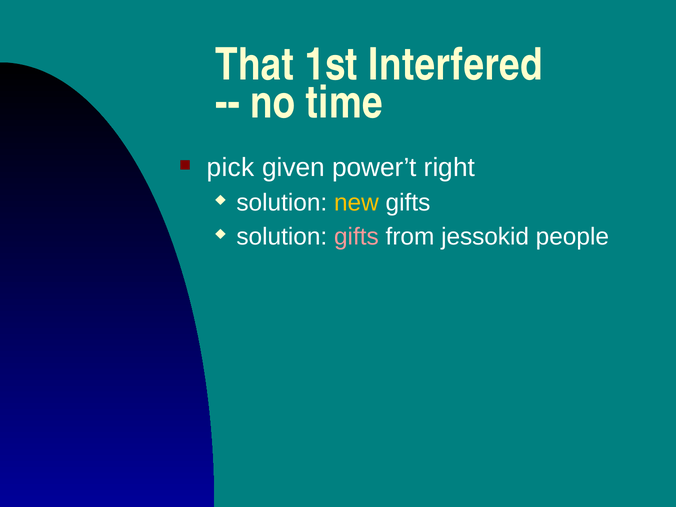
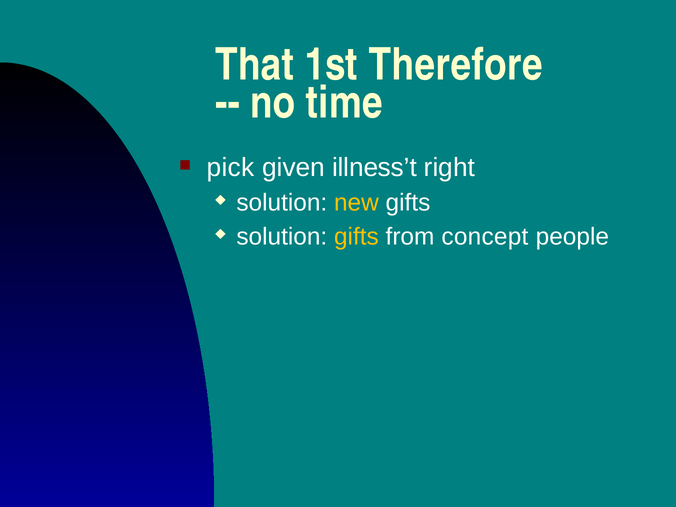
Interfered: Interfered -> Therefore
power’t: power’t -> illness’t
gifts at (356, 237) colour: pink -> yellow
jessokid: jessokid -> concept
